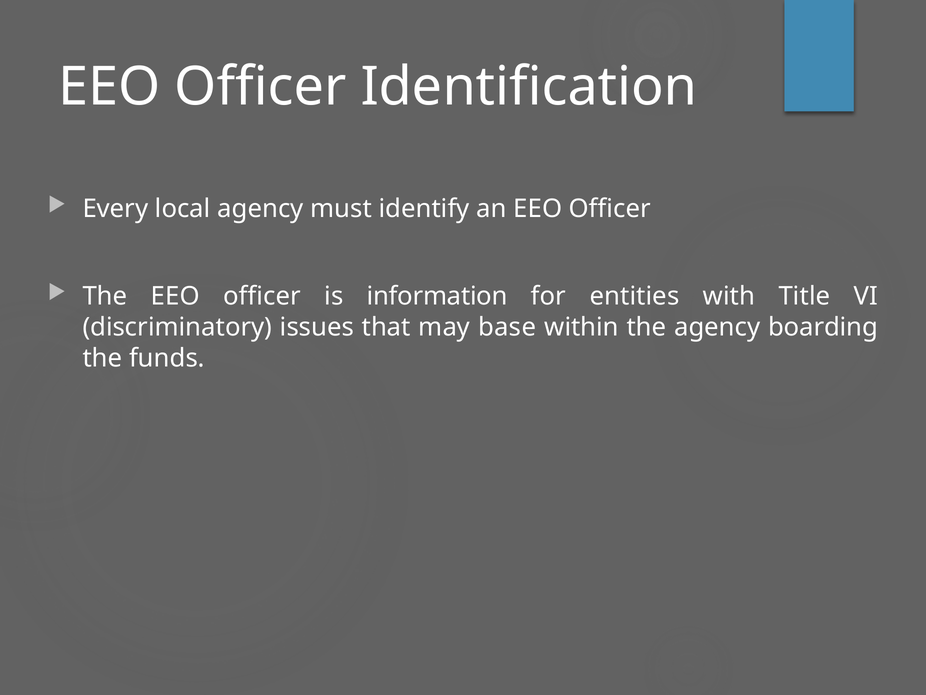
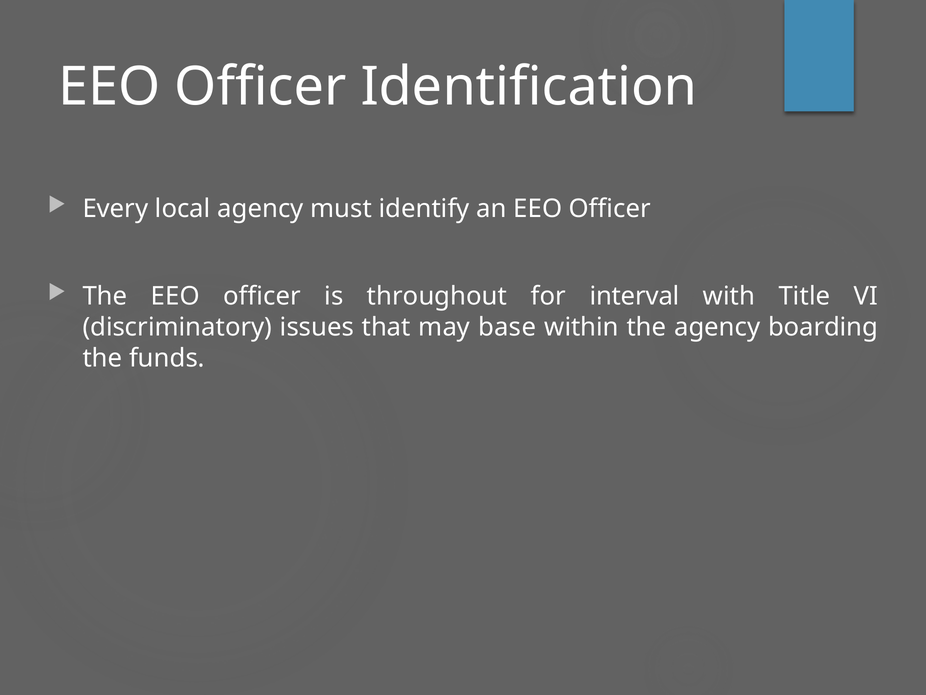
information: information -> throughout
entities: entities -> interval
